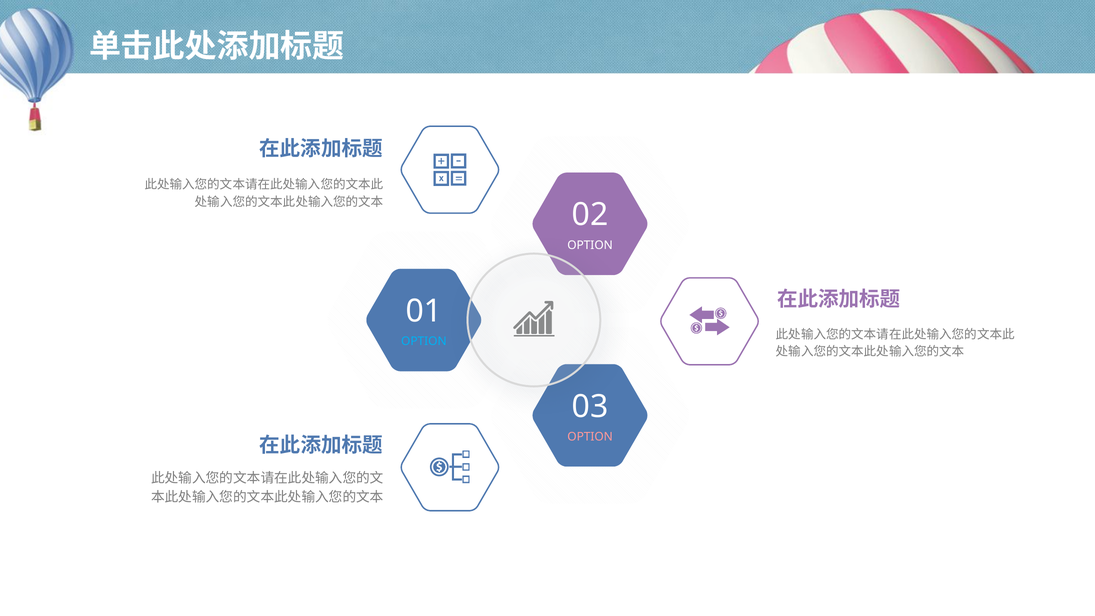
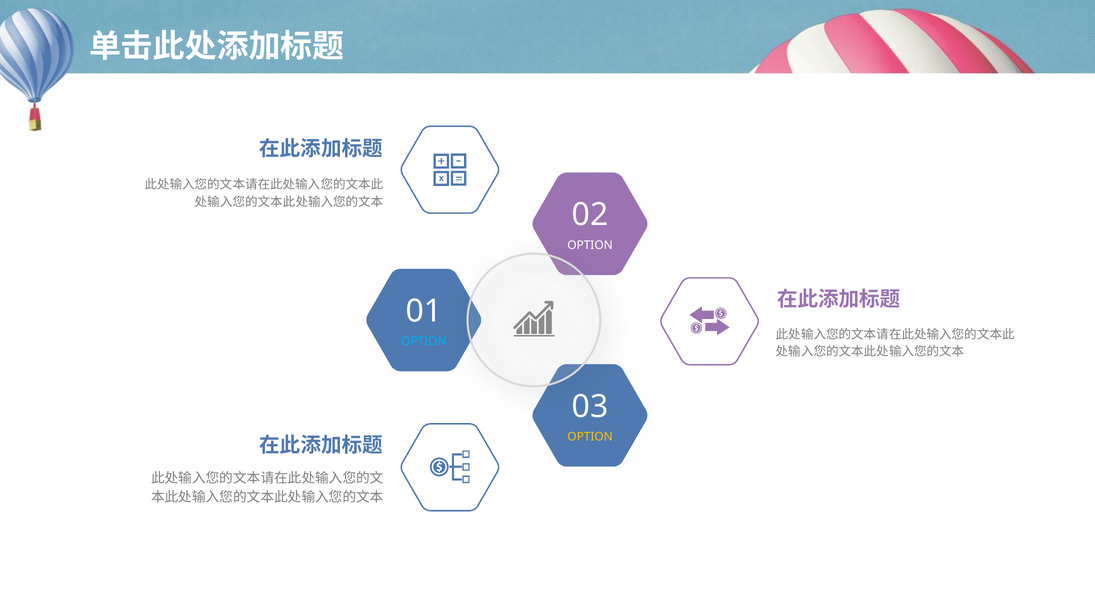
OPTION at (590, 437) colour: pink -> yellow
